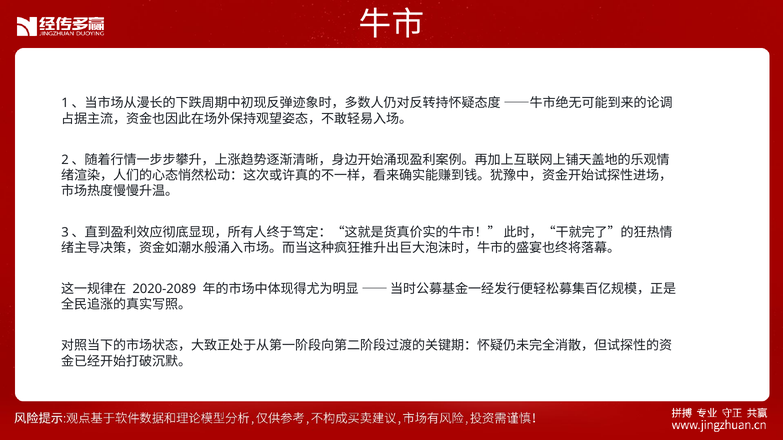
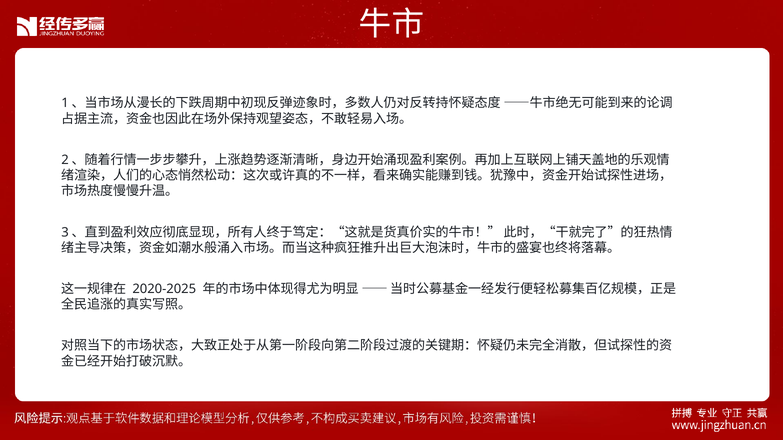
2020-2089: 2020-2089 -> 2020-2025
